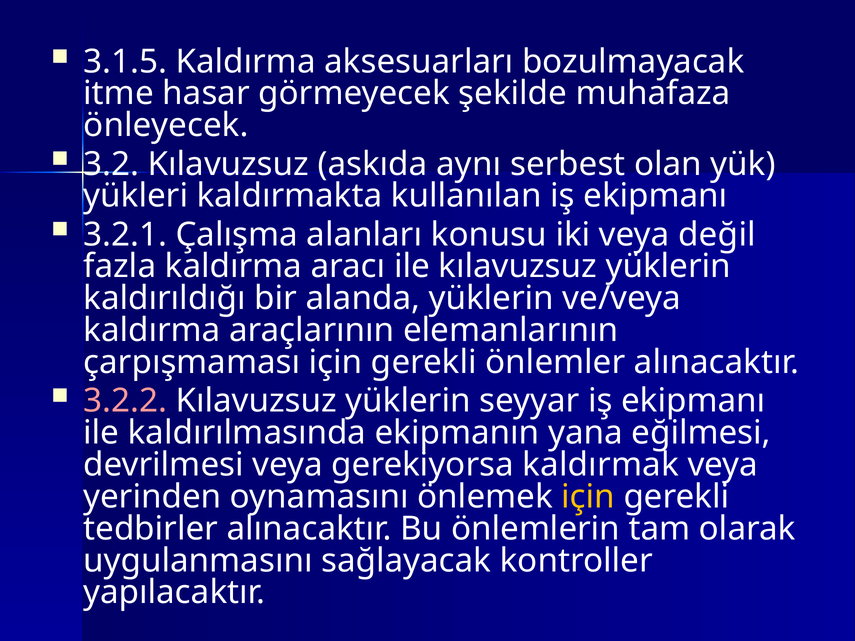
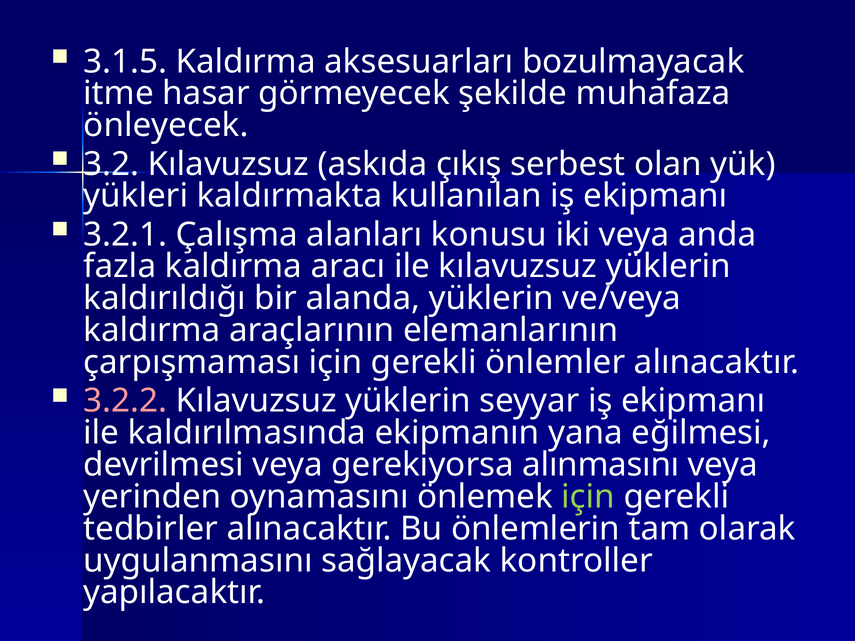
aynı: aynı -> çıkış
değil: değil -> anda
kaldırmak: kaldırmak -> alınmasını
için at (588, 497) colour: yellow -> light green
